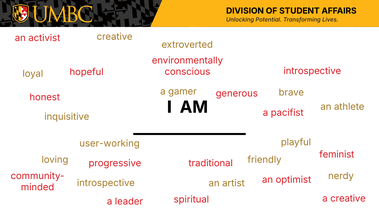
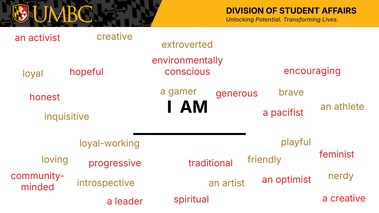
introspective at (312, 71): introspective -> encouraging
user-working: user-working -> loyal-working
